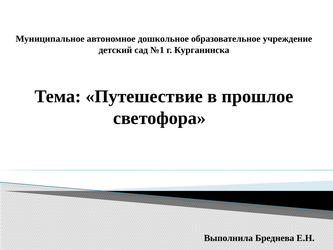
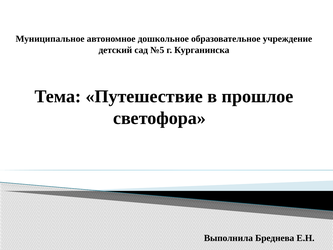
№1: №1 -> №5
